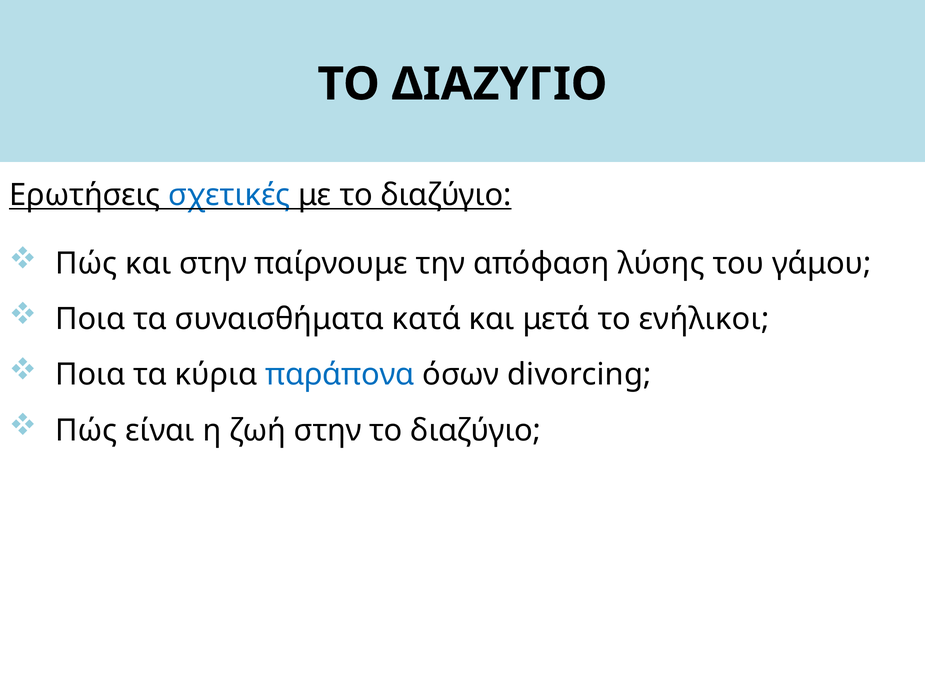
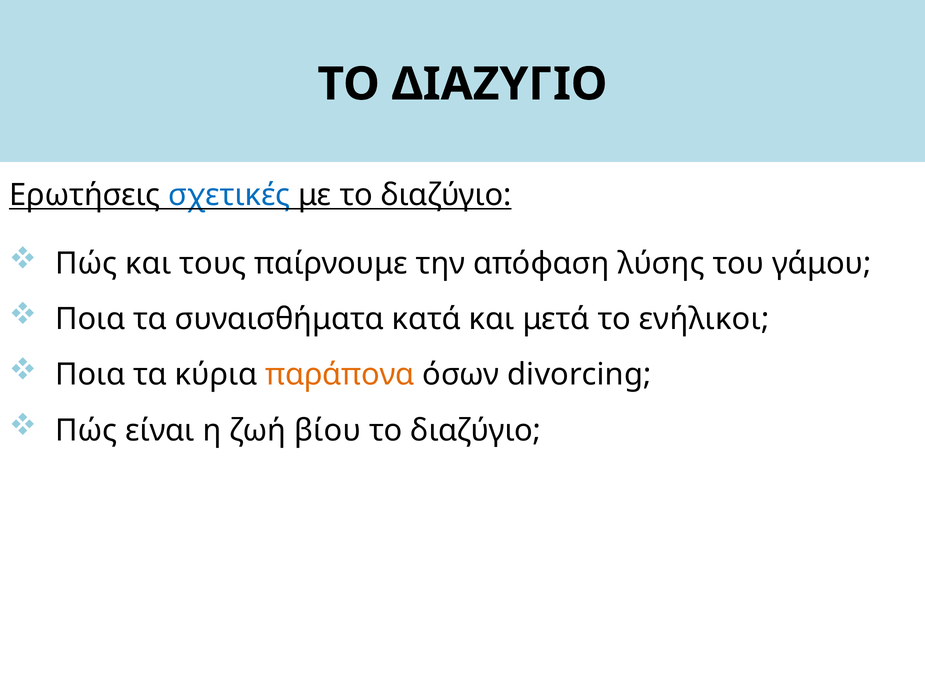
και στην: στην -> τους
παράπονα colour: blue -> orange
ζωή στην: στην -> βίου
